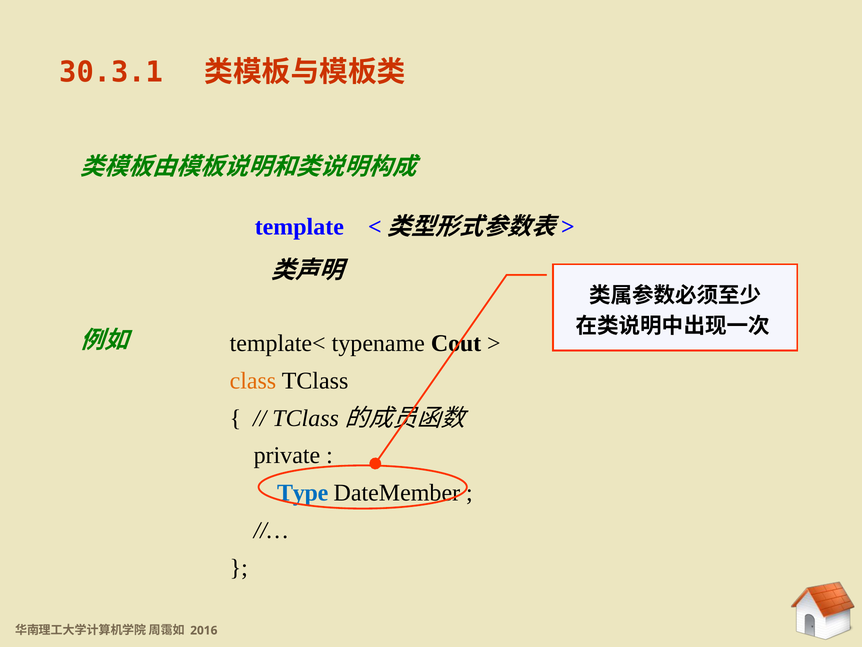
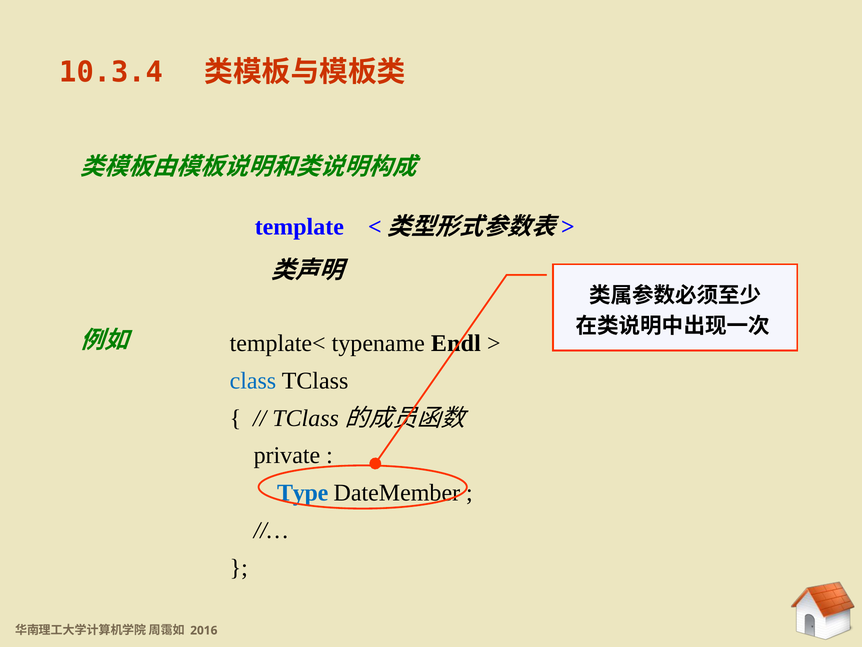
30.3.1: 30.3.1 -> 10.3.4
Cout: Cout -> Endl
class colour: orange -> blue
